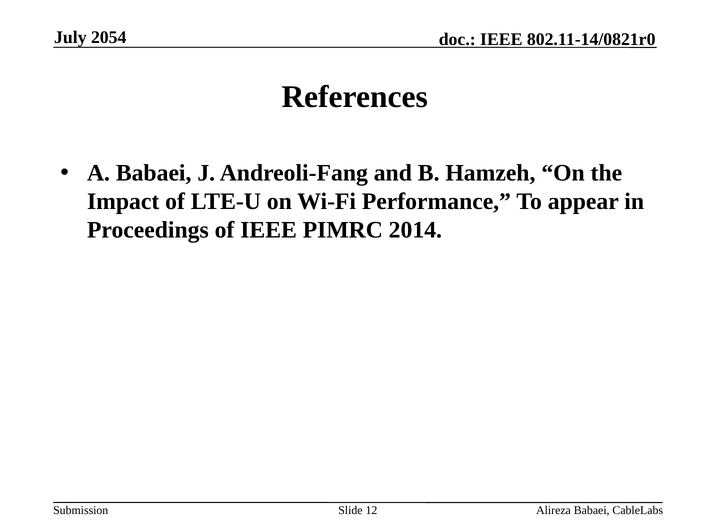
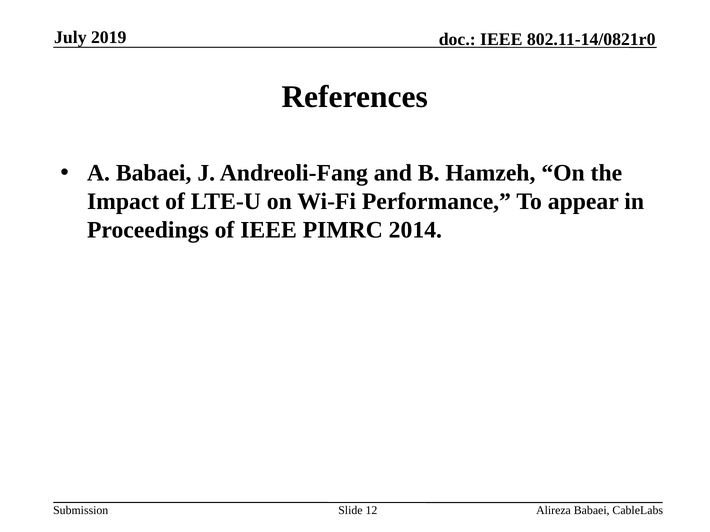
2054: 2054 -> 2019
